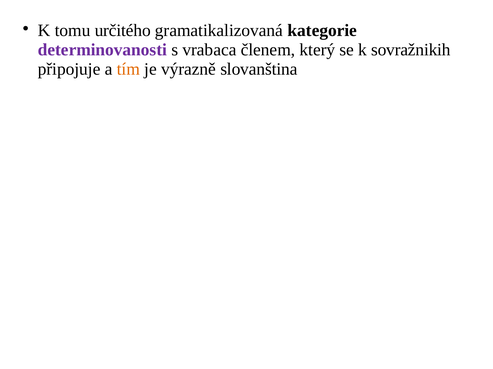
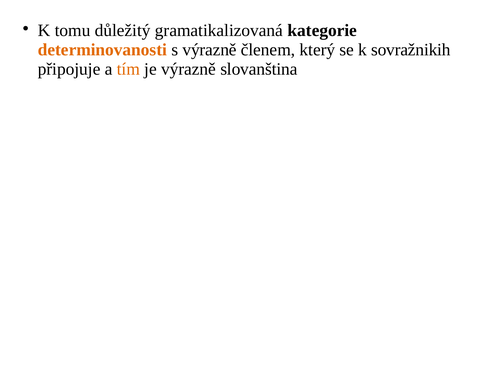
určitého: určitého -> důležitý
determinovanosti colour: purple -> orange
s vrabaca: vrabaca -> výrazně
